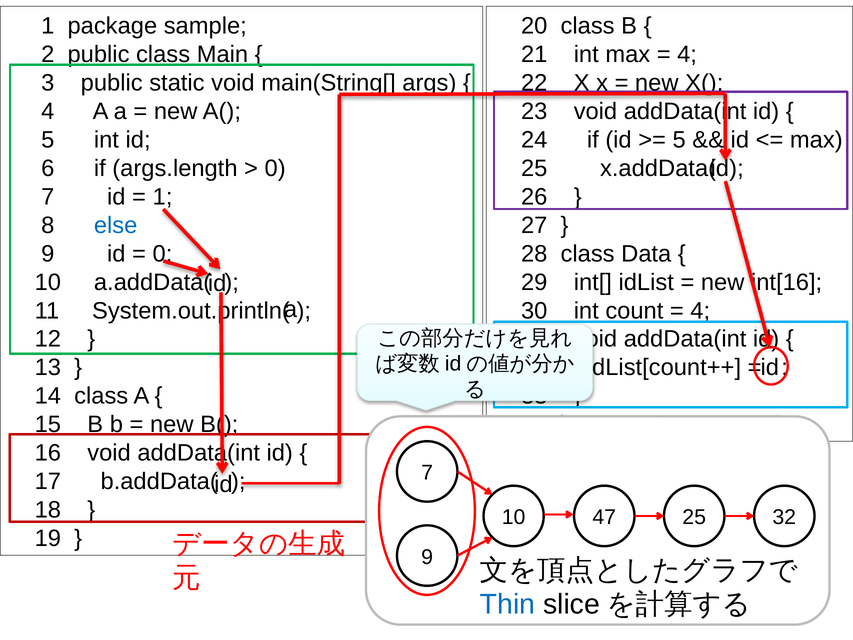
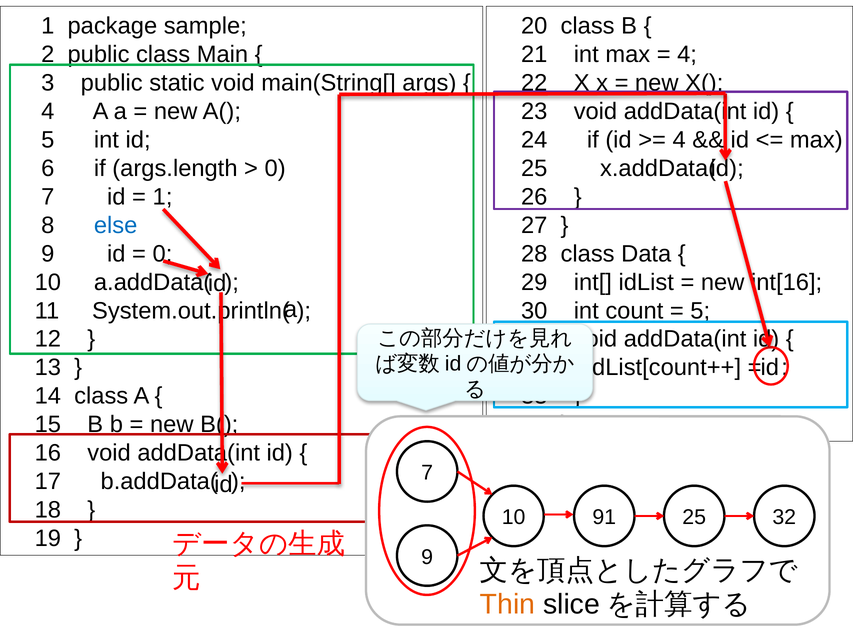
5 at (679, 140): 5 -> 4
4 at (700, 311): 4 -> 5
47: 47 -> 91
Thin colour: blue -> orange
